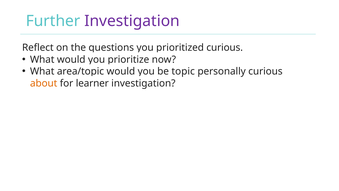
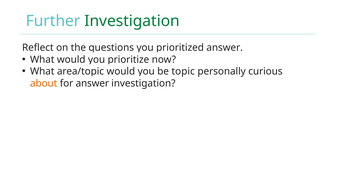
Investigation at (132, 21) colour: purple -> green
curious at (225, 48): curious -> answer
for learner: learner -> answer
